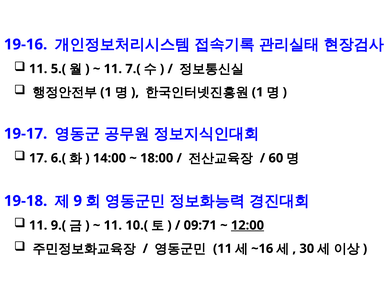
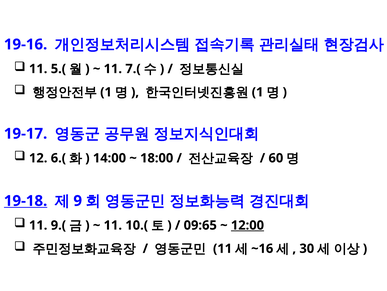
17: 17 -> 12
19-18 underline: none -> present
09:71: 09:71 -> 09:65
